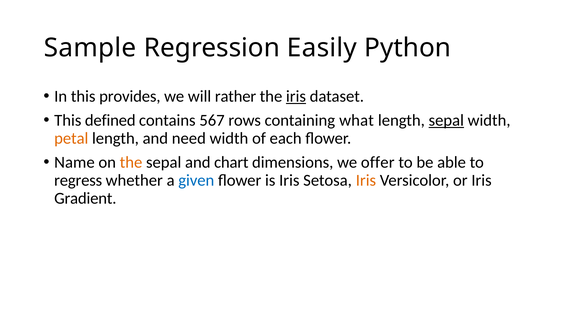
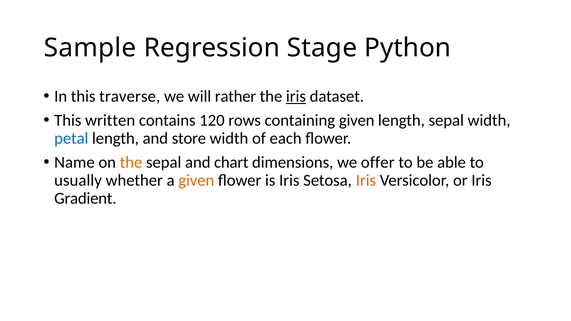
Easily: Easily -> Stage
provides: provides -> traverse
defined: defined -> written
567: 567 -> 120
containing what: what -> given
sepal at (446, 120) underline: present -> none
petal colour: orange -> blue
need: need -> store
regress: regress -> usually
given at (196, 180) colour: blue -> orange
